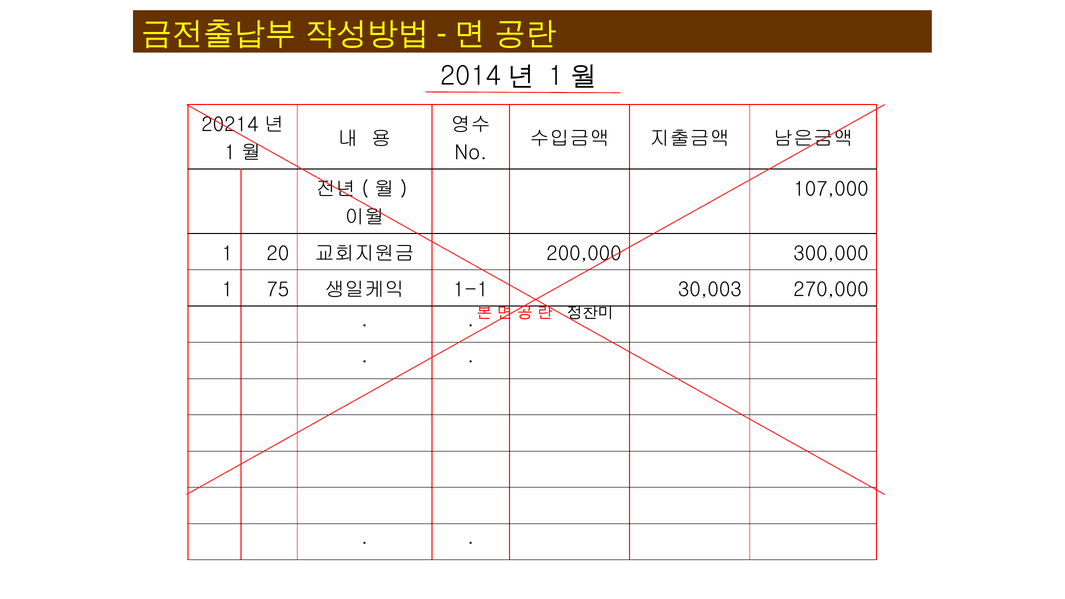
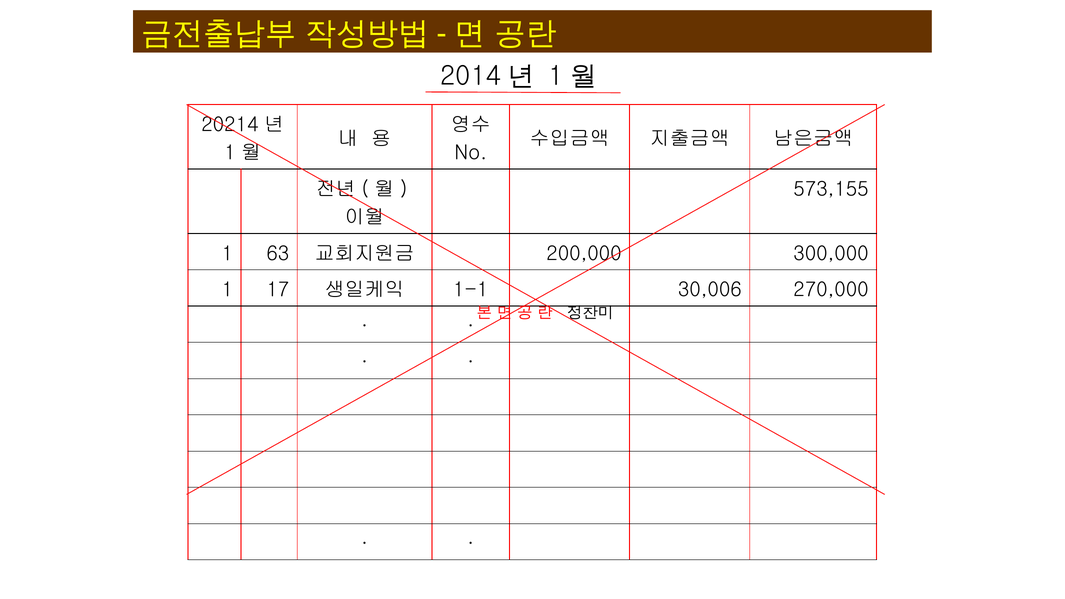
107,000: 107,000 -> 573,155
20: 20 -> 63
75: 75 -> 17
30,003: 30,003 -> 30,006
